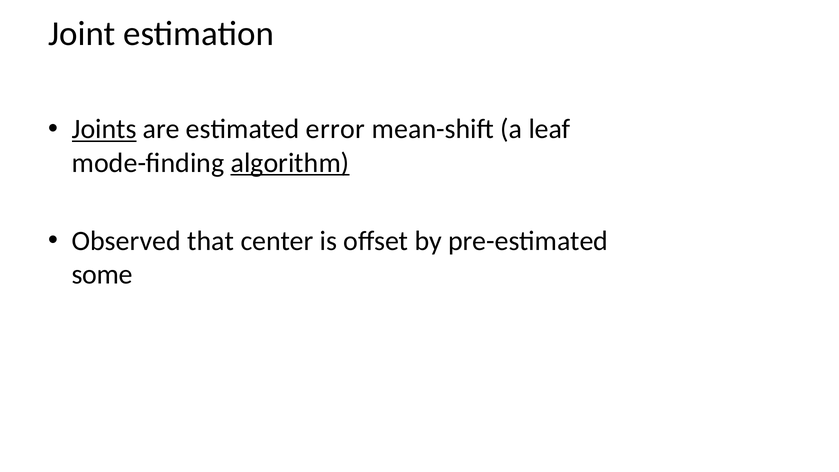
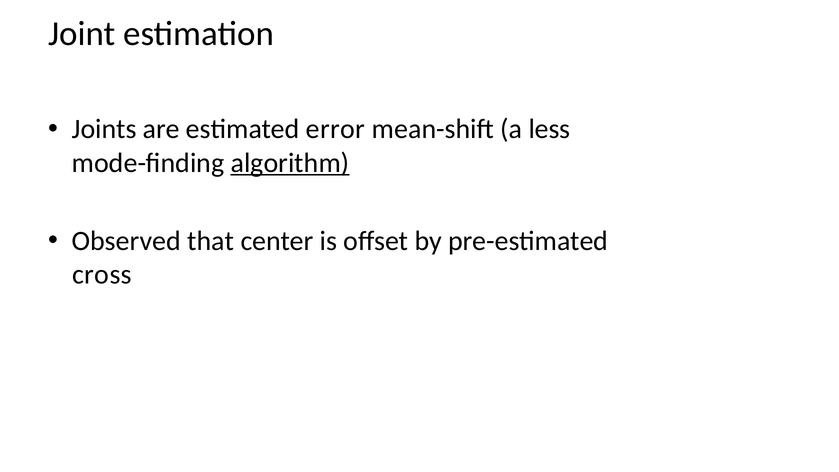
Joints underline: present -> none
leaf: leaf -> less
some: some -> cross
